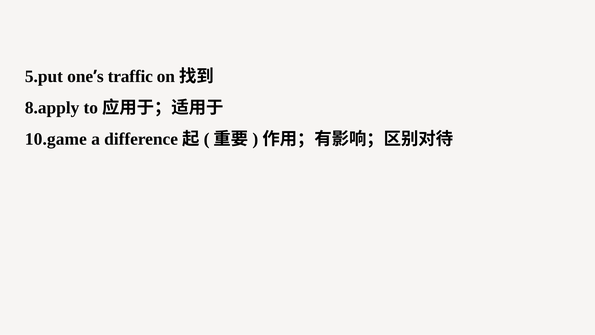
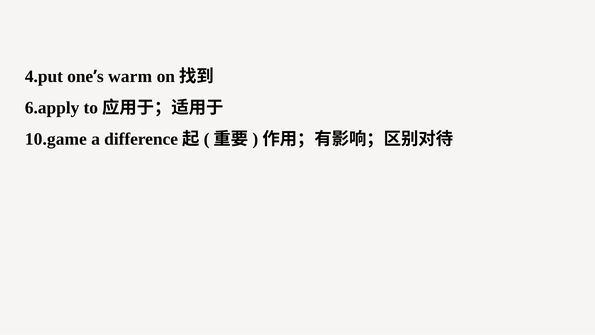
5.put: 5.put -> 4.put
traffic: traffic -> warm
8.apply: 8.apply -> 6.apply
